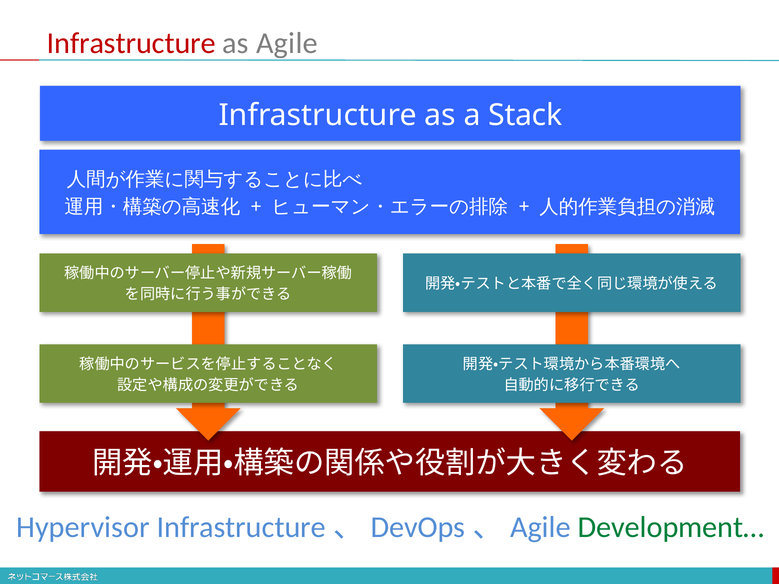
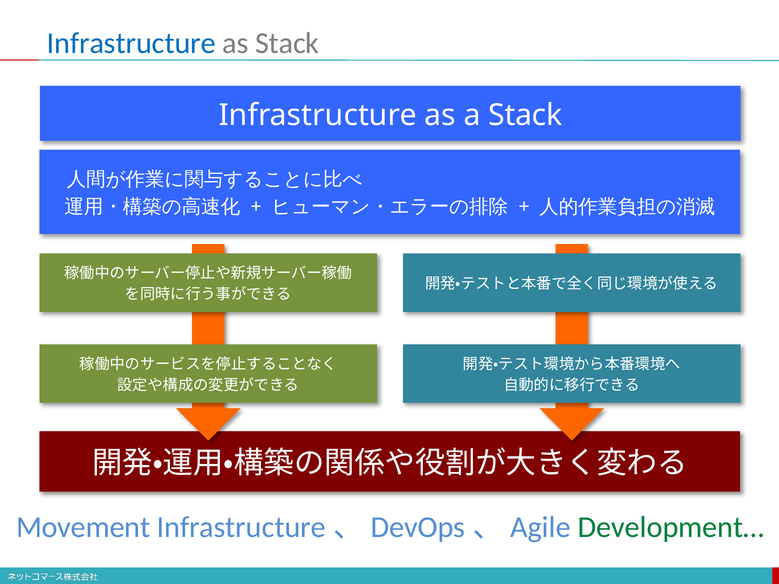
Infrastructure at (131, 43) colour: red -> blue
as Agile: Agile -> Stack
Hypervisor: Hypervisor -> Movement
